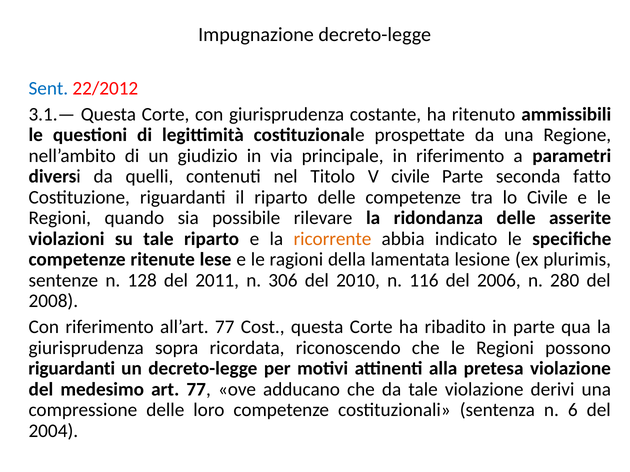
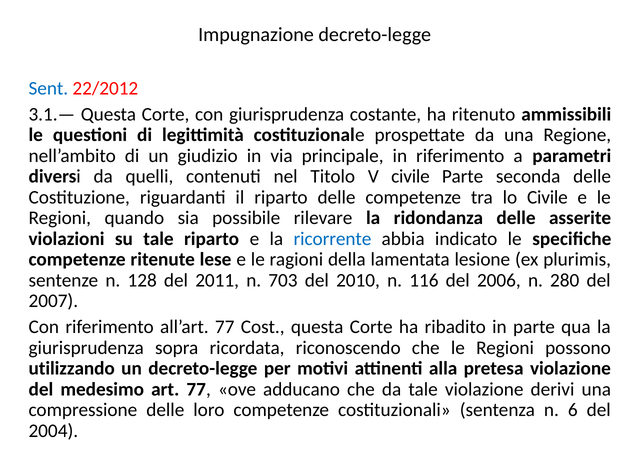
seconda fatto: fatto -> delle
ricorrente colour: orange -> blue
306: 306 -> 703
2008: 2008 -> 2007
riguardanti at (72, 369): riguardanti -> utilizzando
